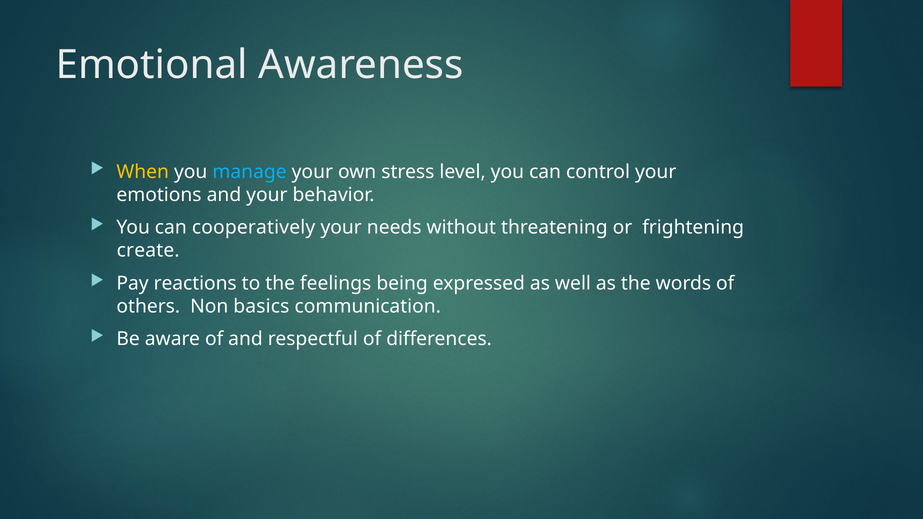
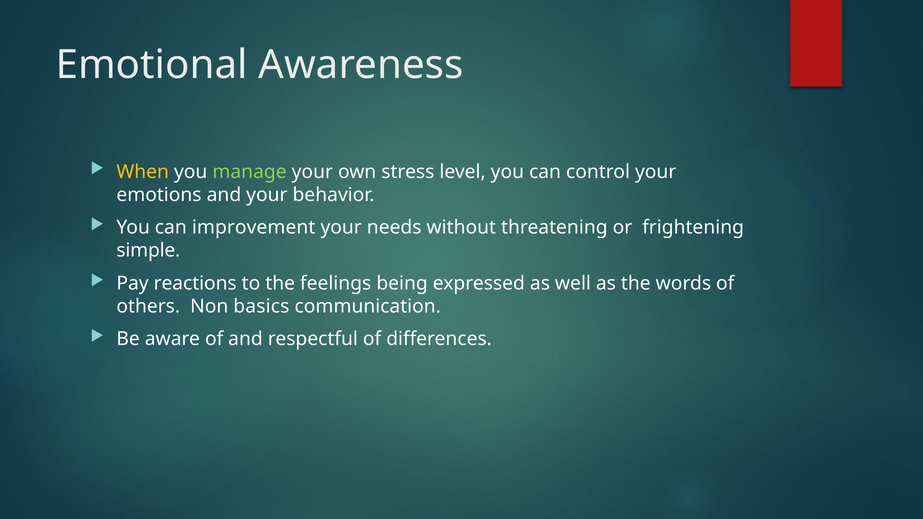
manage colour: light blue -> light green
cooperatively: cooperatively -> improvement
create: create -> simple
